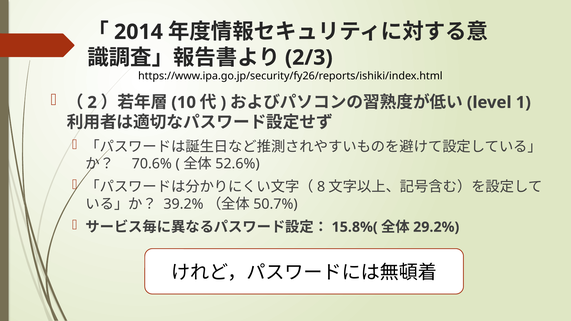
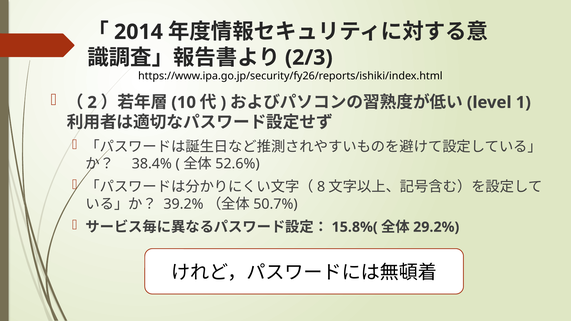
70.6%: 70.6% -> 38.4%
